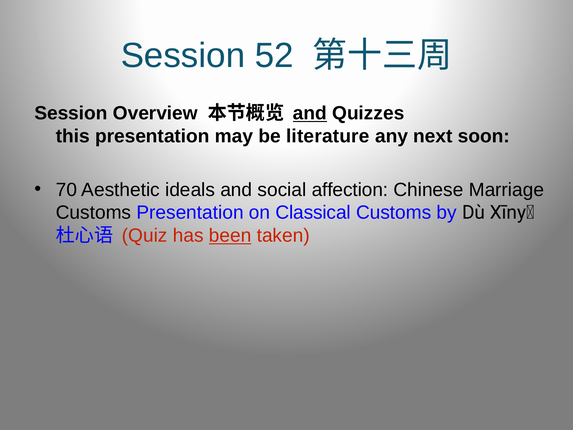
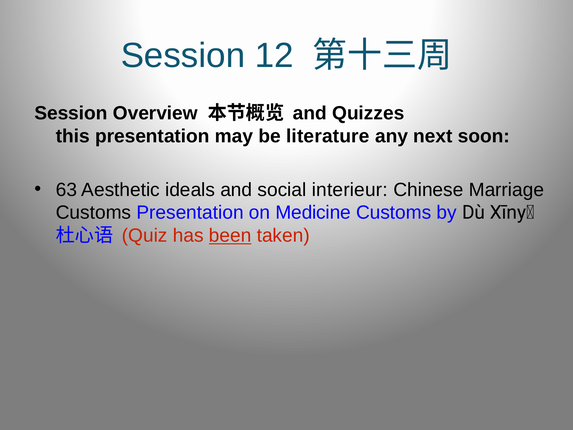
52: 52 -> 12
and at (310, 113) underline: present -> none
70: 70 -> 63
affection: affection -> interieur
Classical: Classical -> Medicine
